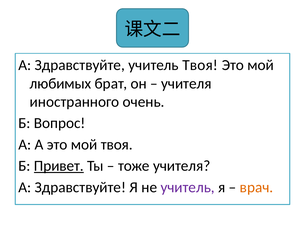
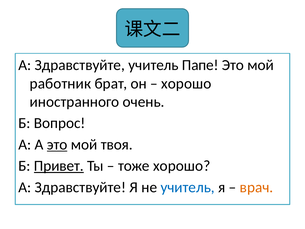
учитель Твоя: Твоя -> Папе
любимых: любимых -> работник
учителя at (186, 83): учителя -> хорошо
это at (57, 144) underline: none -> present
тоже учителя: учителя -> хорошо
учитель at (188, 187) colour: purple -> blue
